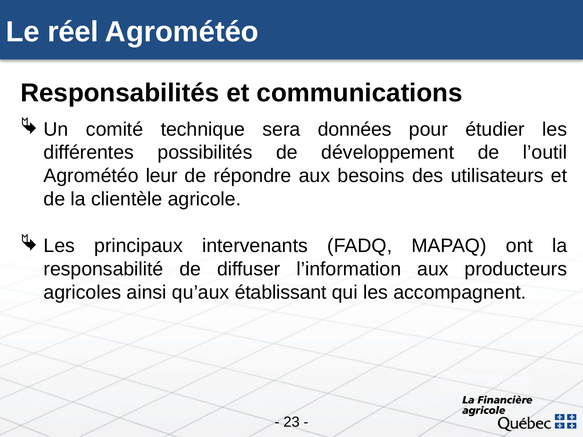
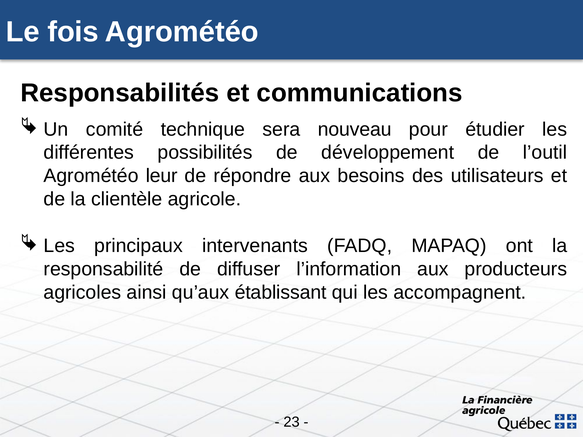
réel: réel -> fois
données: données -> nouveau
